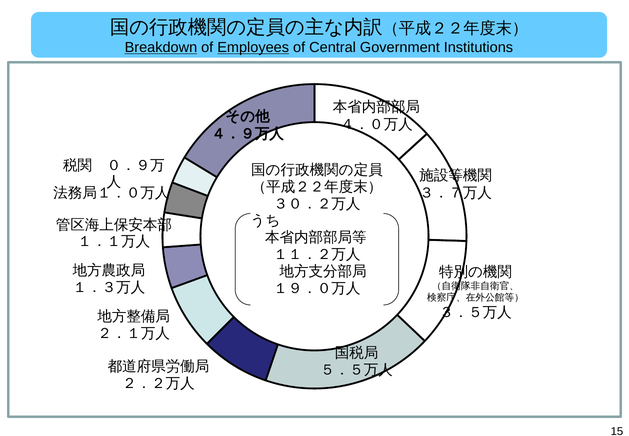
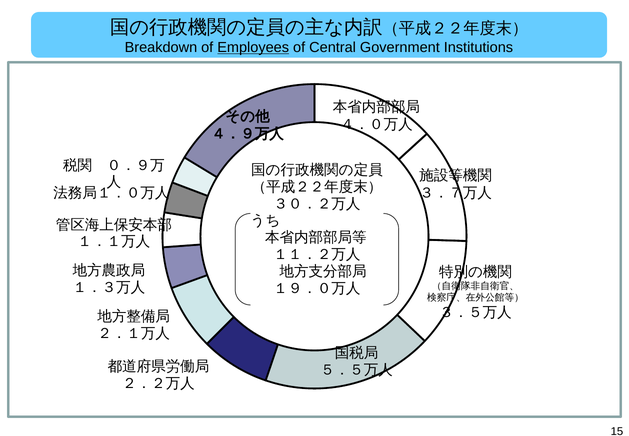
Breakdown underline: present -> none
